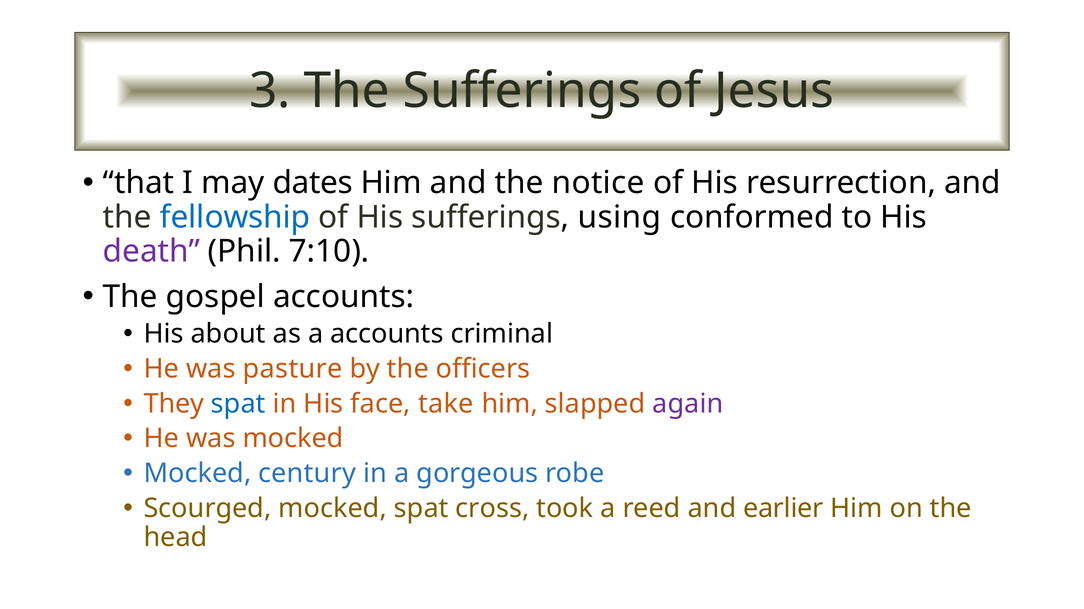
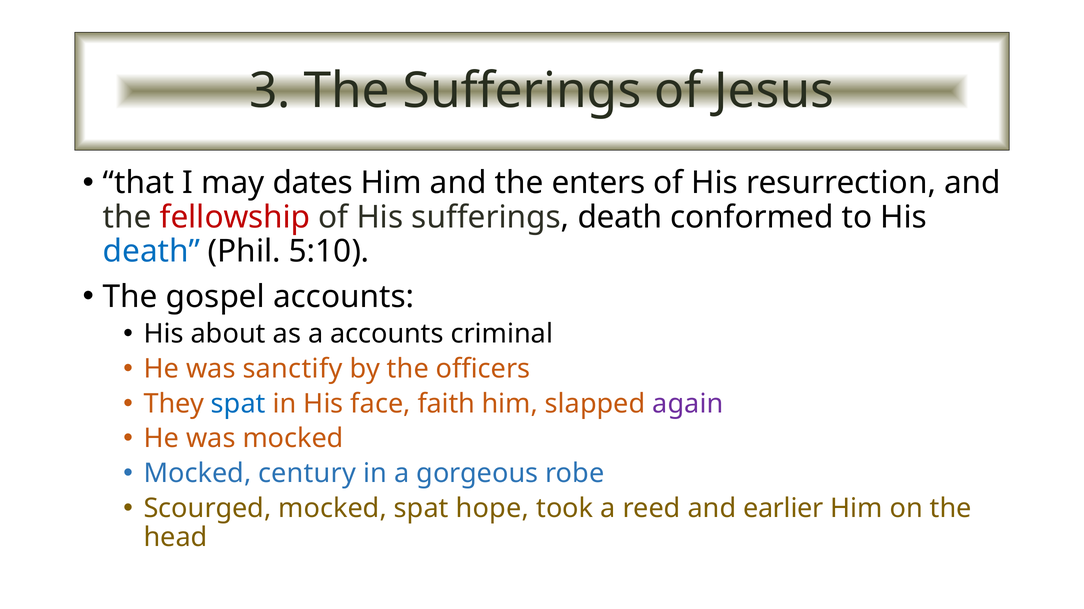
notice: notice -> enters
fellowship colour: blue -> red
sufferings using: using -> death
death at (151, 252) colour: purple -> blue
7:10: 7:10 -> 5:10
pasture: pasture -> sanctify
take: take -> faith
cross: cross -> hope
